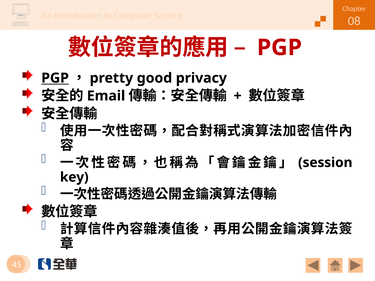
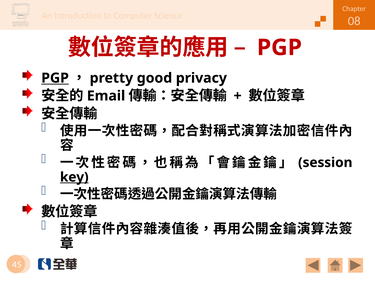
key underline: none -> present
